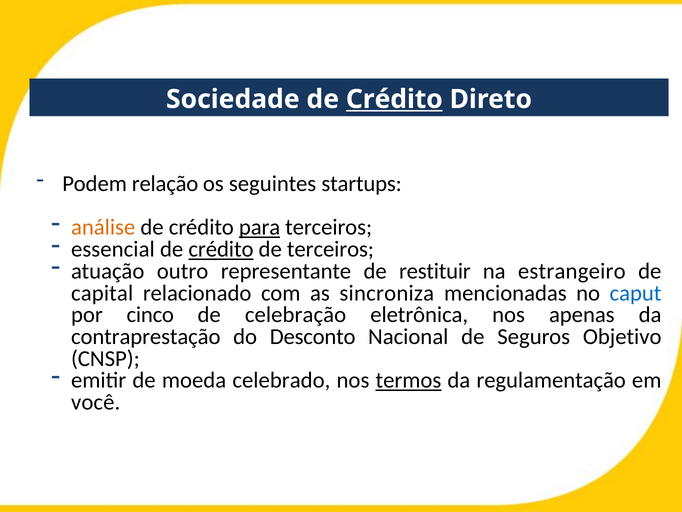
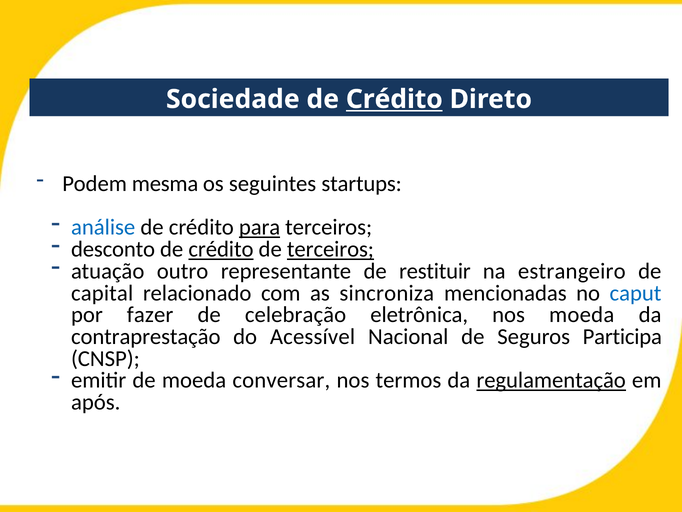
relação: relação -> mesma
análise colour: orange -> blue
essencial: essencial -> desconto
terceiros at (330, 249) underline: none -> present
cinco: cinco -> fazer
nos apenas: apenas -> moeda
Desconto: Desconto -> Acessível
Objetivo: Objetivo -> Participa
celebrado: celebrado -> conversar
termos underline: present -> none
regulamentação underline: none -> present
você: você -> após
